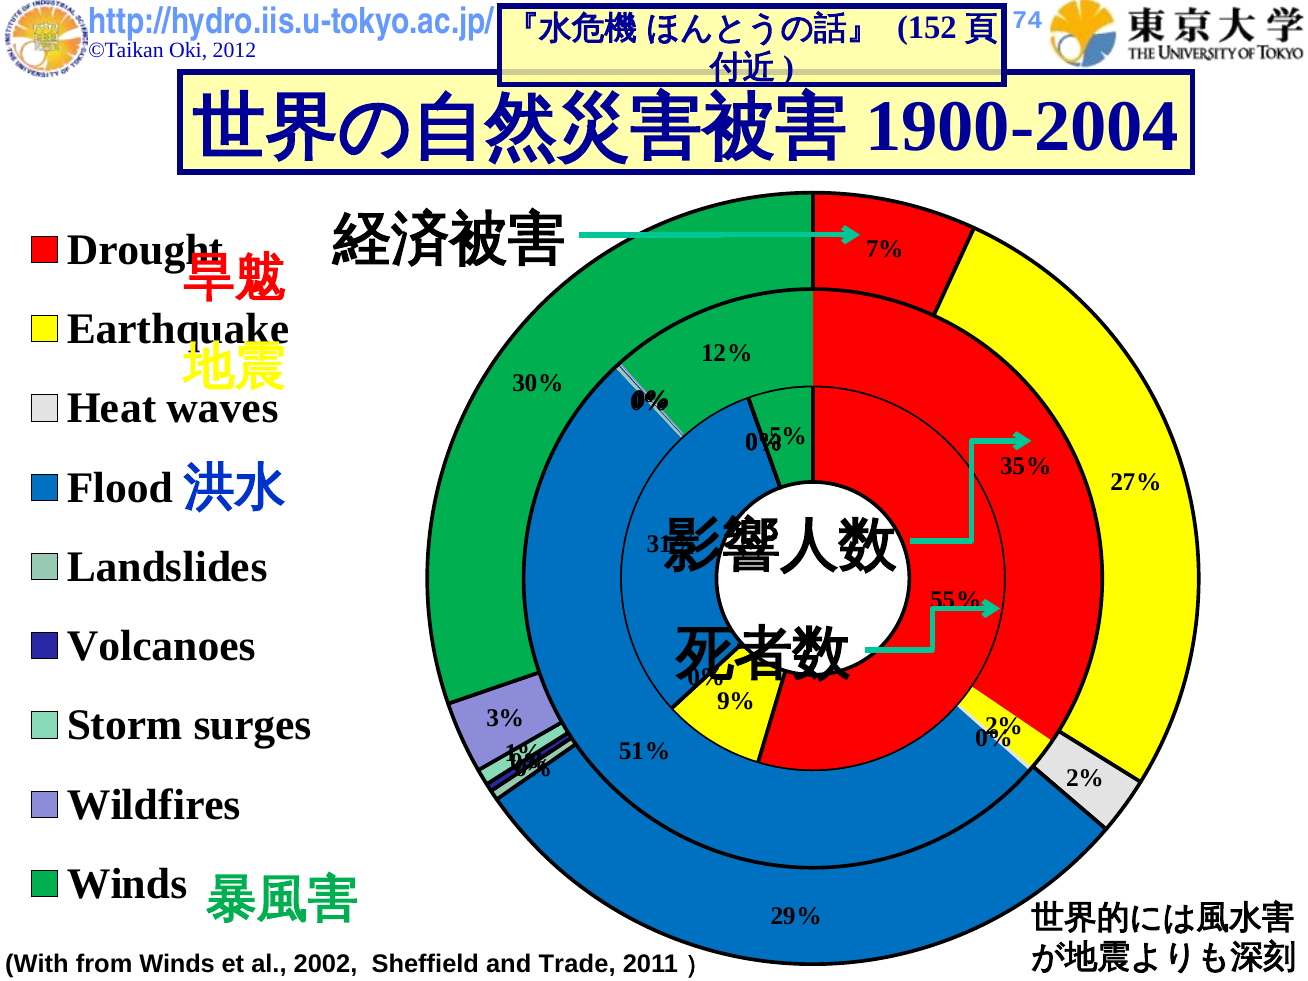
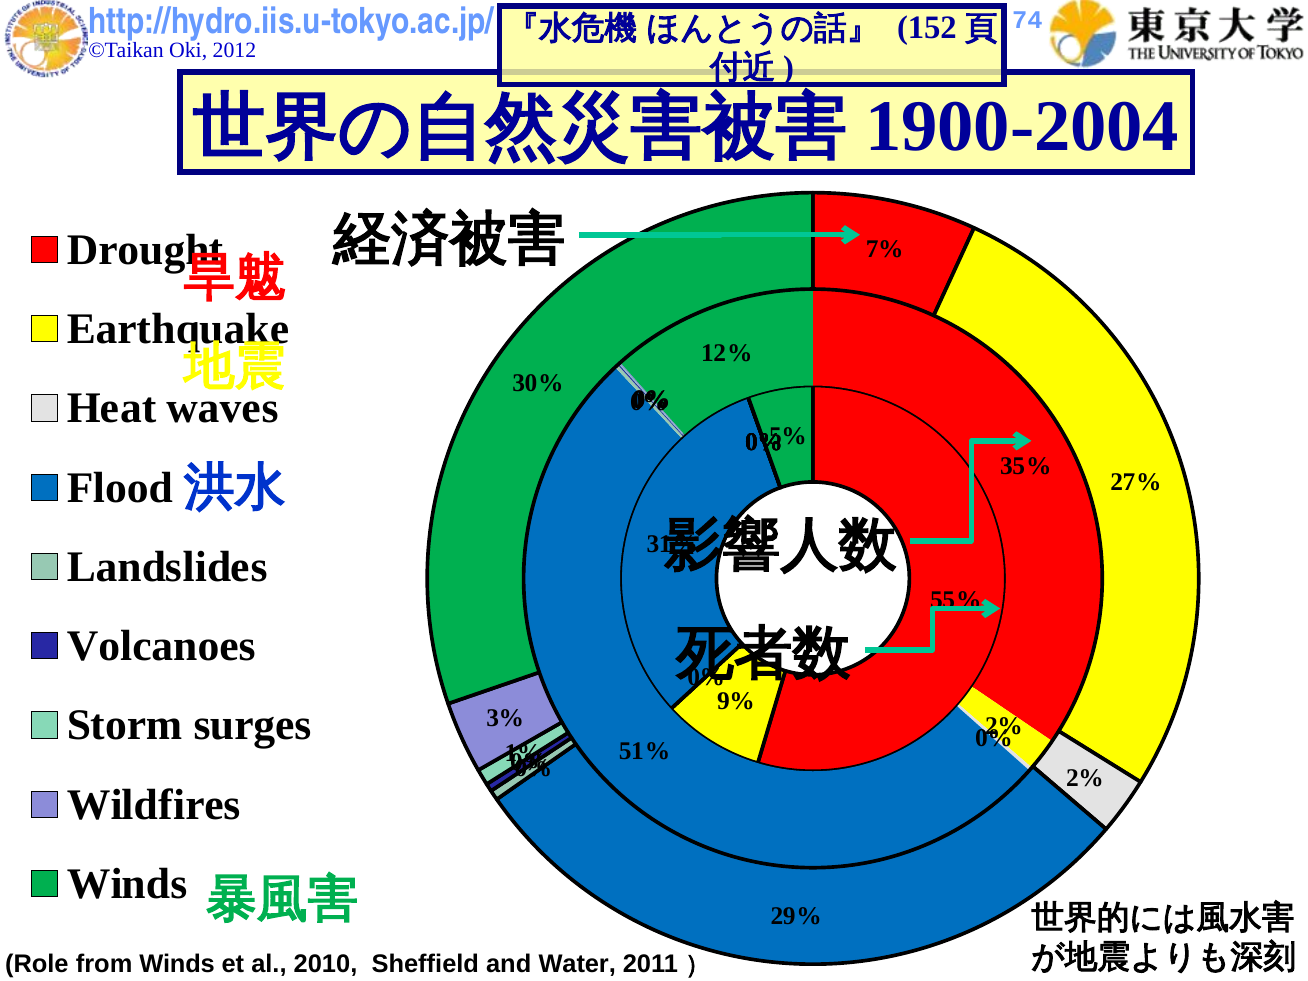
With: With -> Role
2002: 2002 -> 2010
Trade: Trade -> Water
